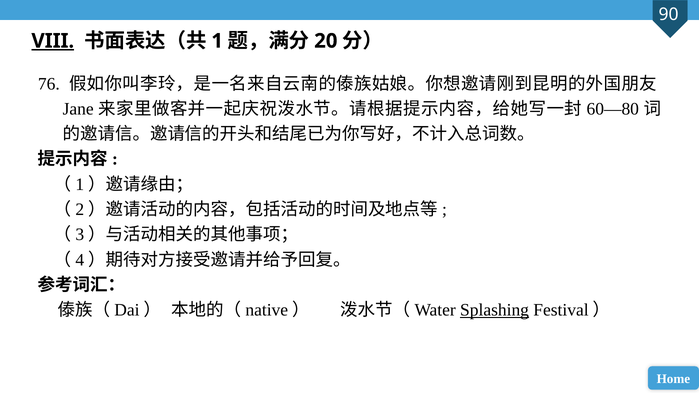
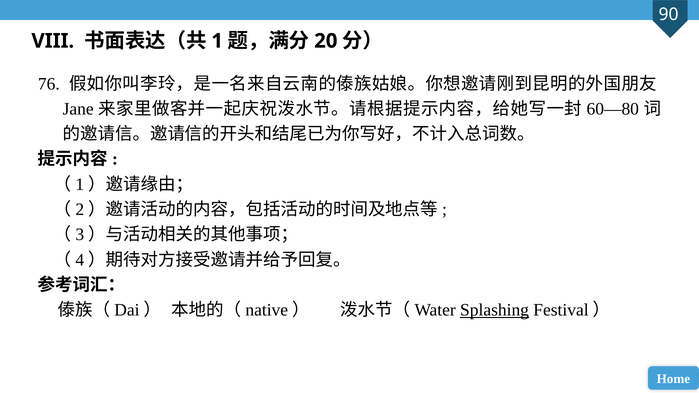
VIII underline: present -> none
